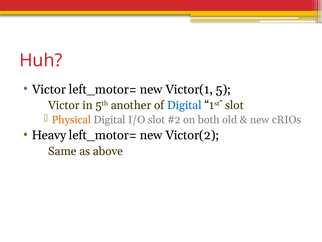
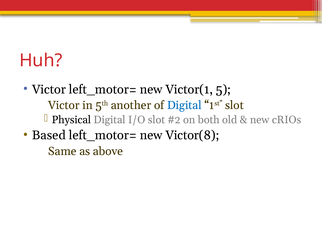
Physical colour: orange -> black
Heavy: Heavy -> Based
Victor(2: Victor(2 -> Victor(8
